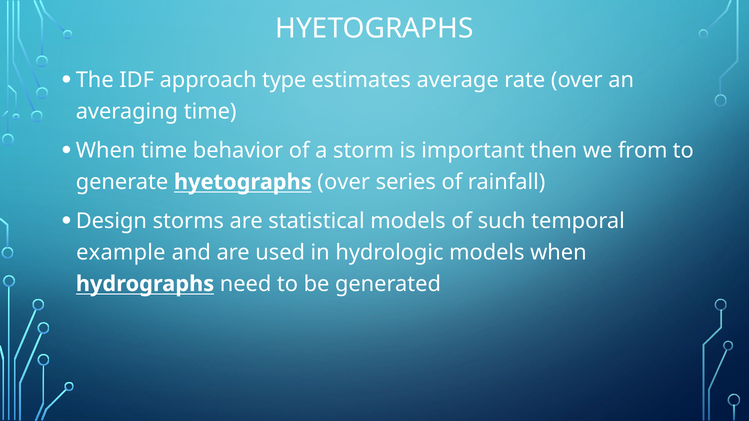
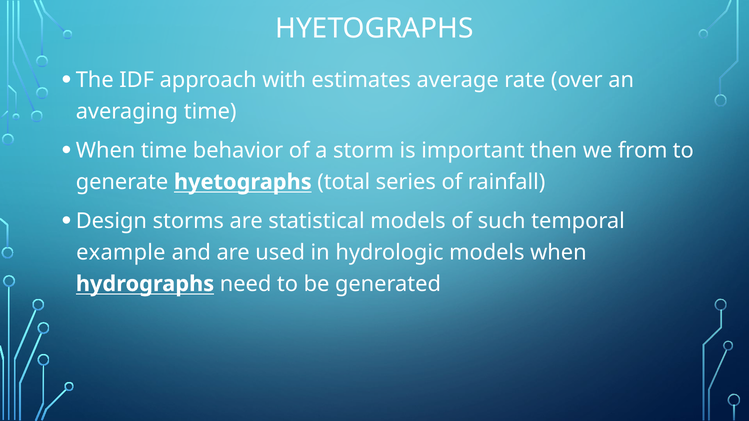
type: type -> with
hyetographs over: over -> total
